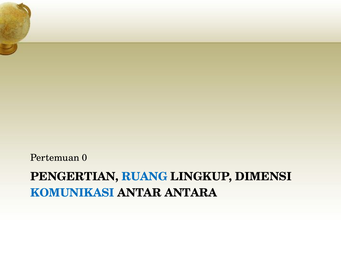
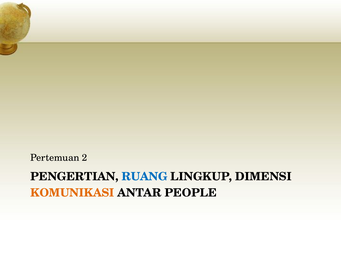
0: 0 -> 2
KOMUNIKASI colour: blue -> orange
ANTARA: ANTARA -> PEOPLE
